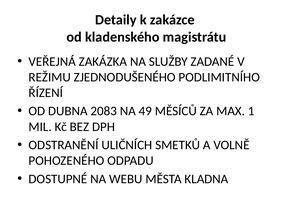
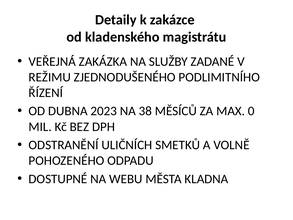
2083: 2083 -> 2023
49: 49 -> 38
1: 1 -> 0
